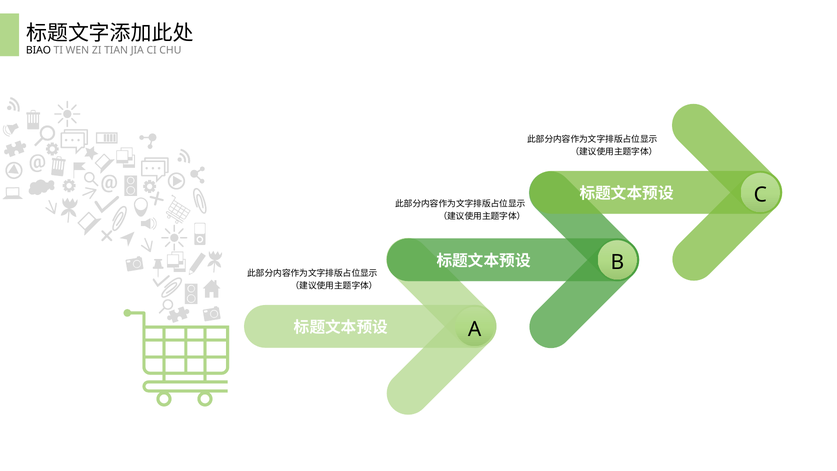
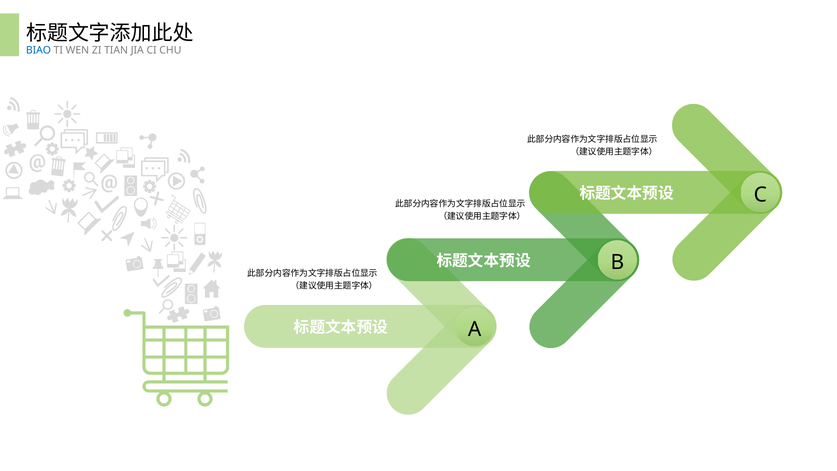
BIAO colour: black -> blue
